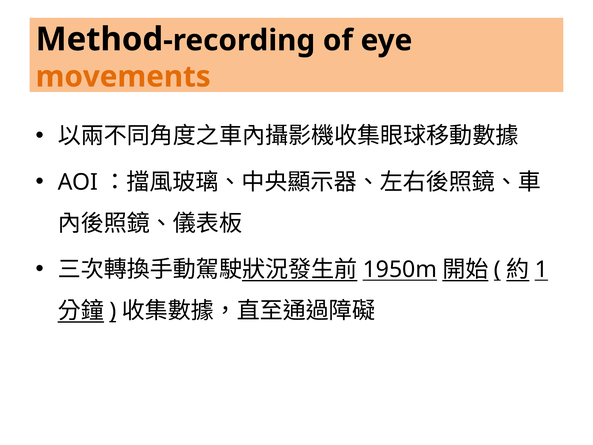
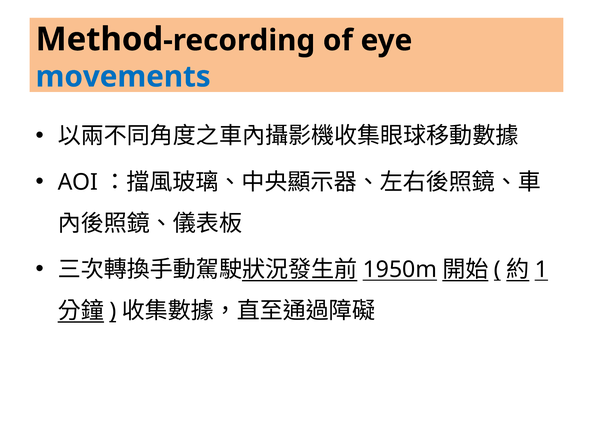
movements colour: orange -> blue
